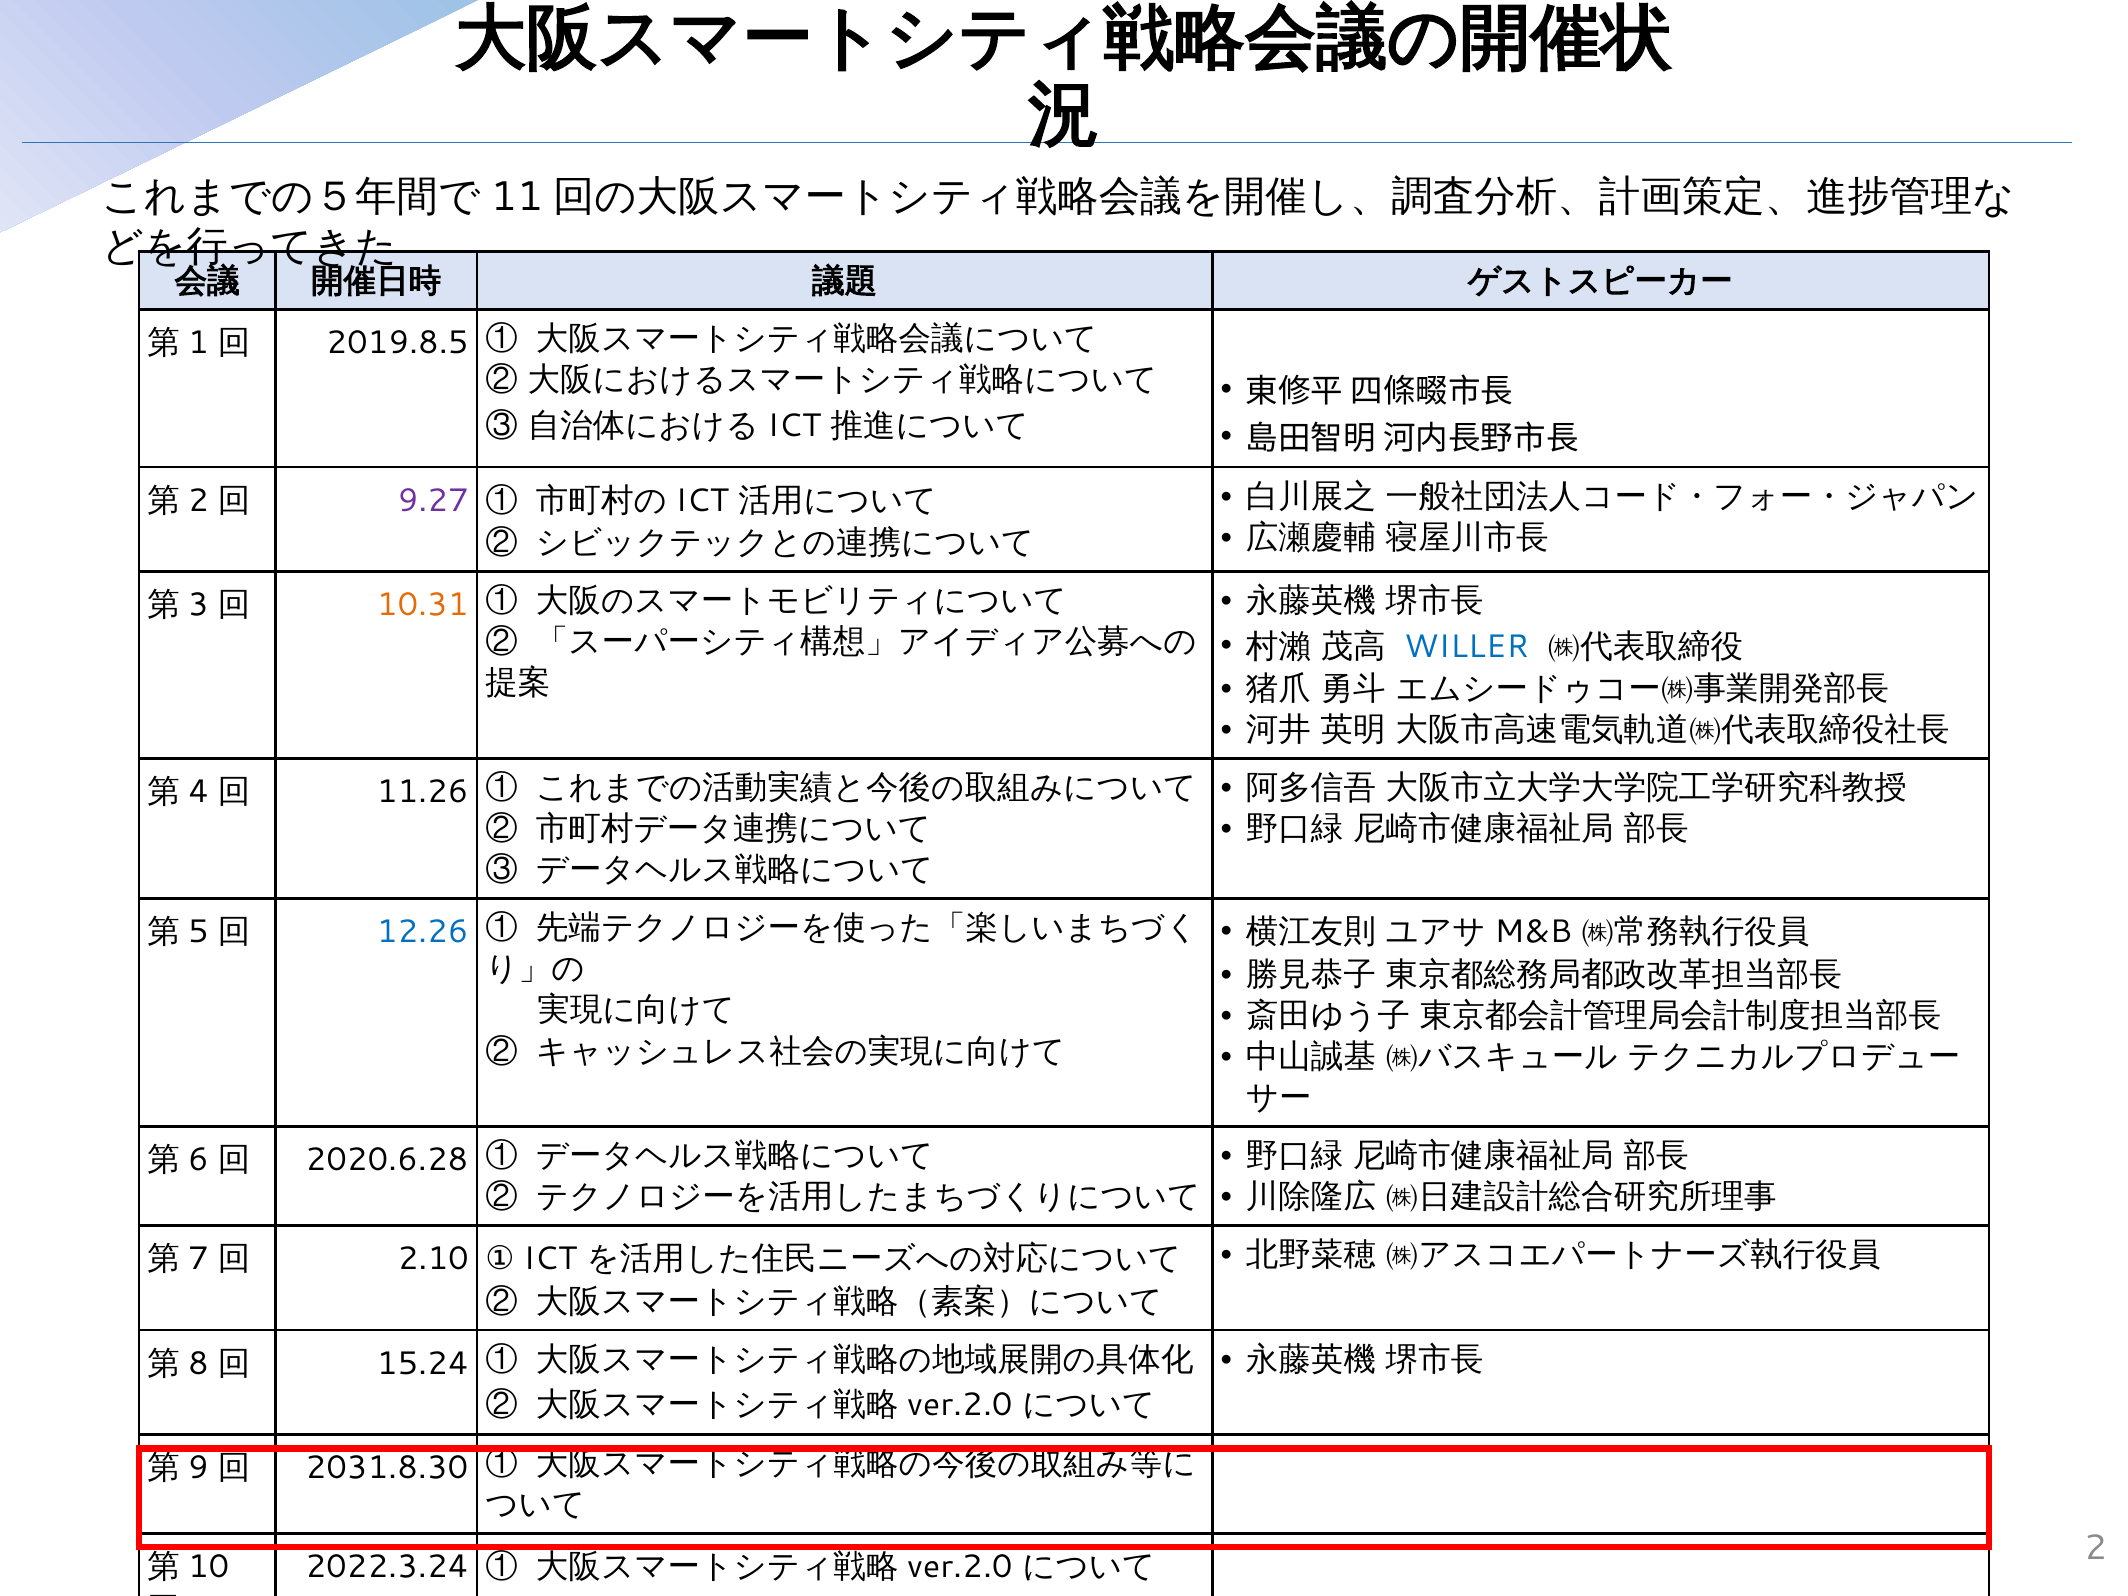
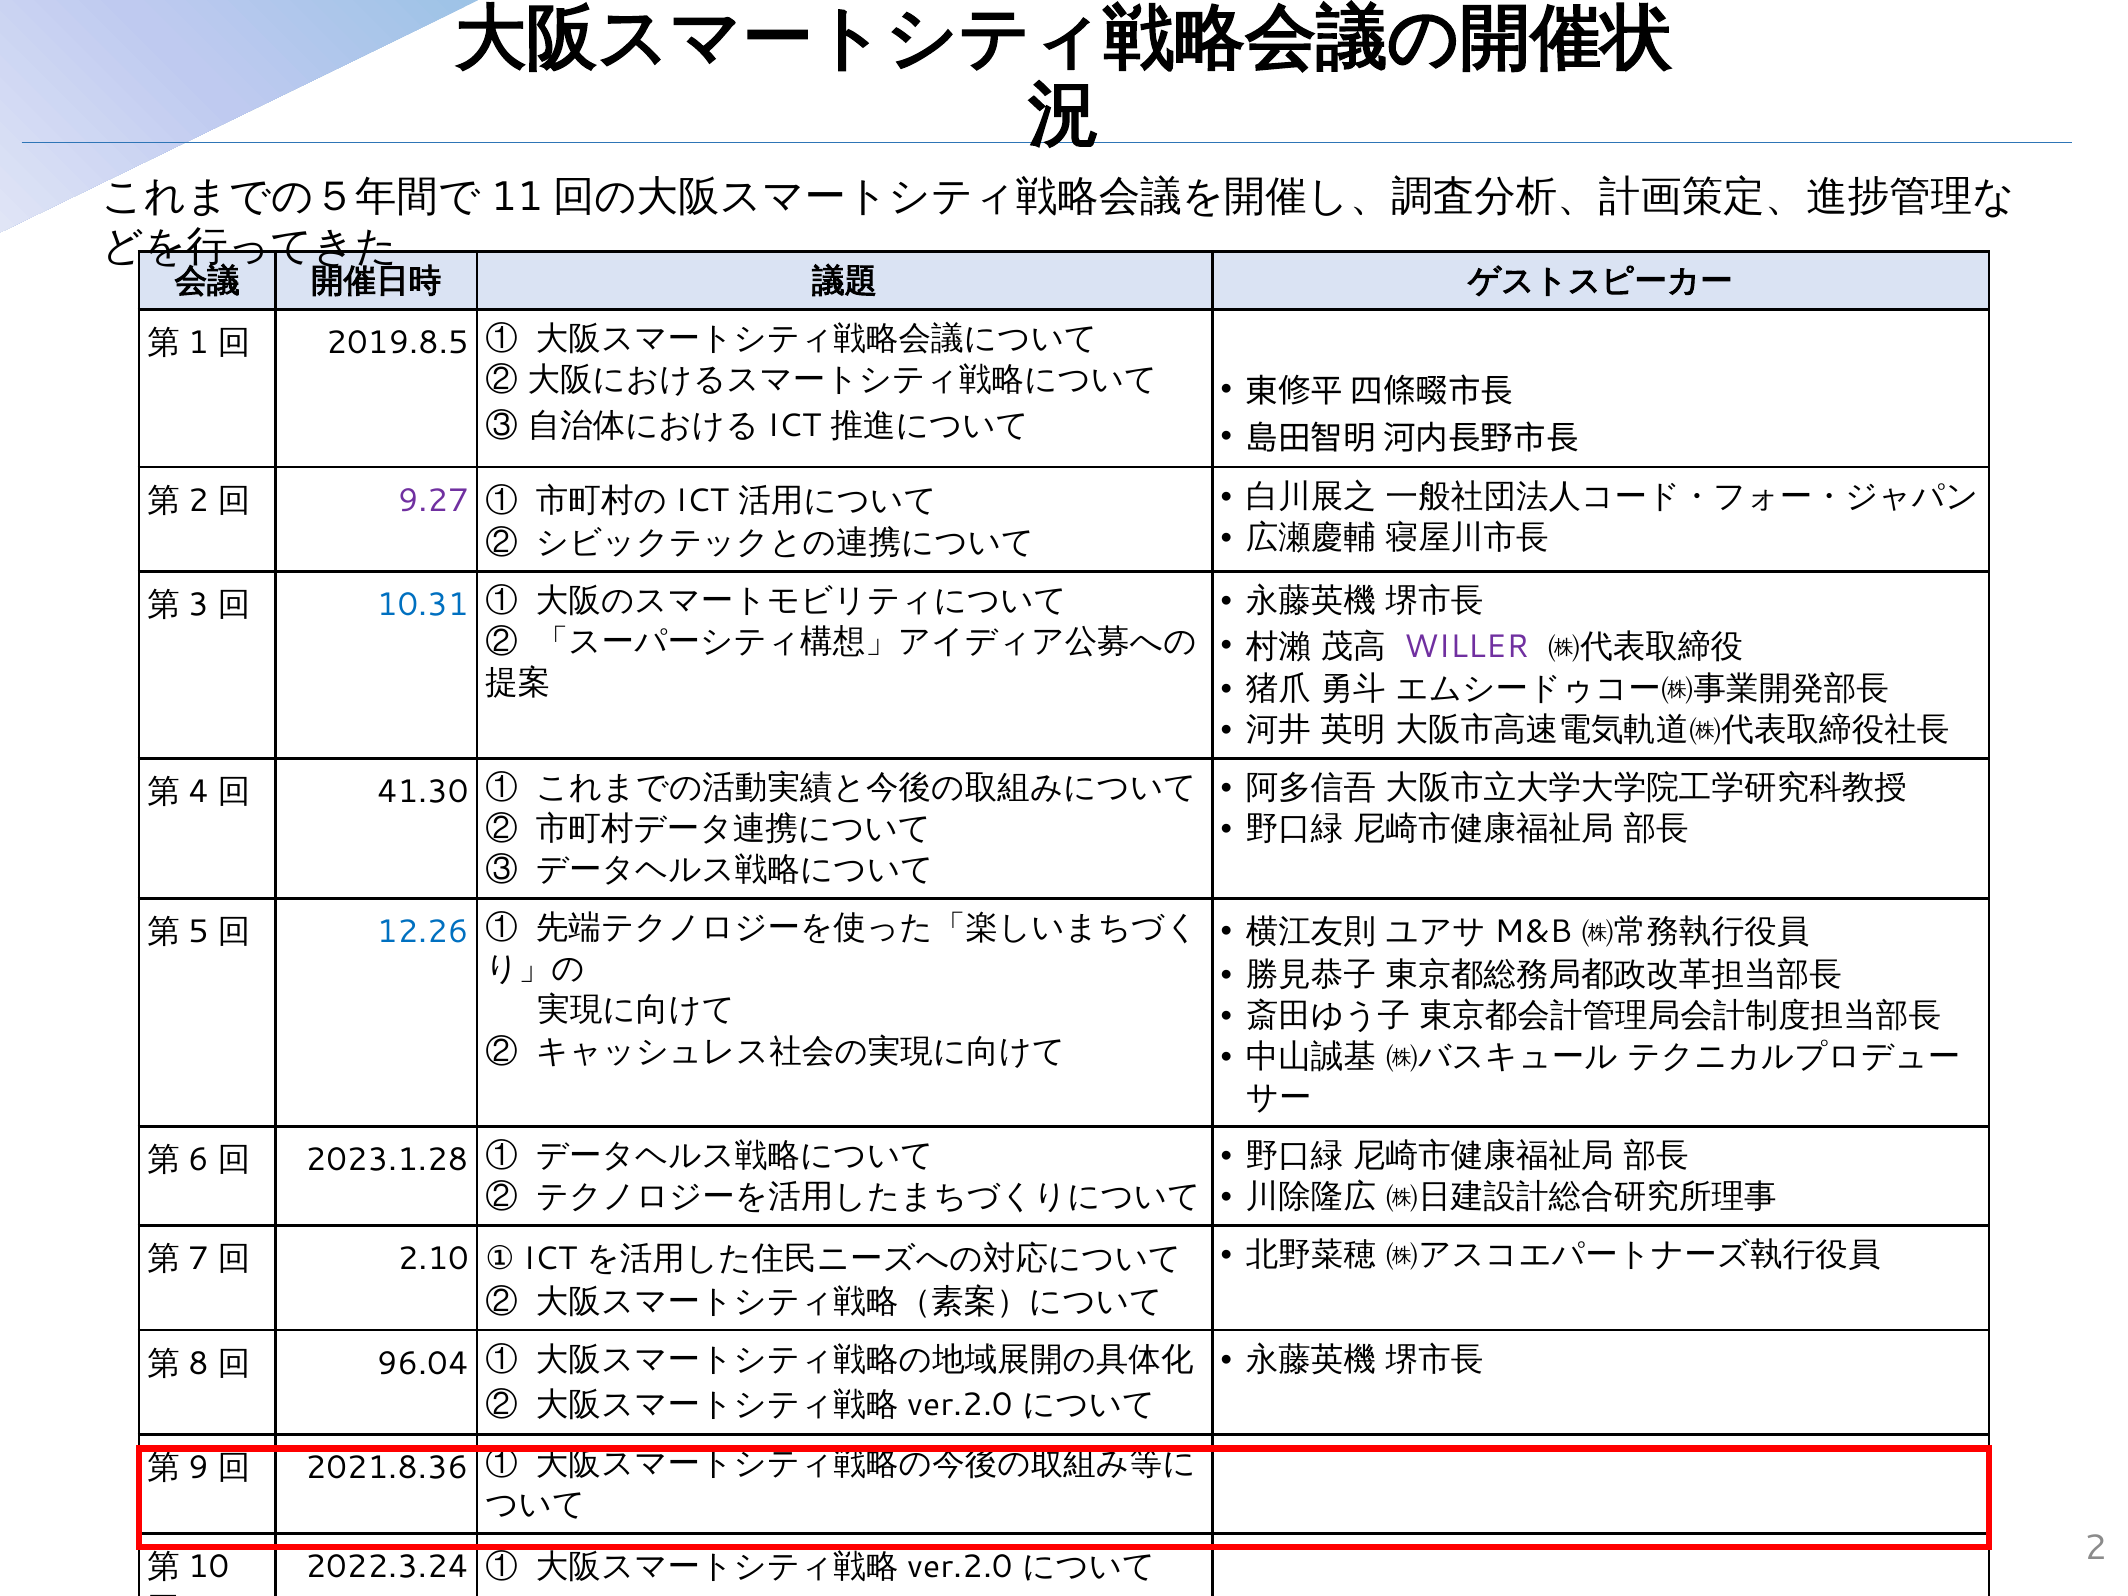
10.31 colour: orange -> blue
WILLER colour: blue -> purple
11.26: 11.26 -> 41.30
2020.6.28: 2020.6.28 -> 2023.1.28
15.24: 15.24 -> 96.04
2031.8.30: 2031.8.30 -> 2021.8.36
